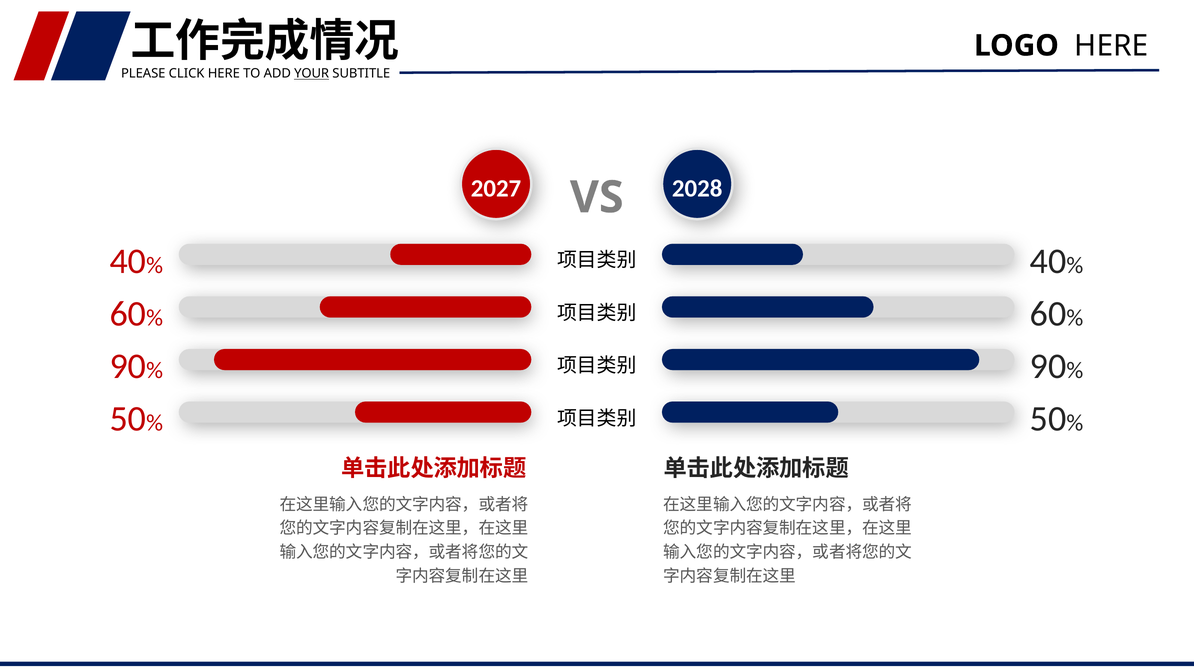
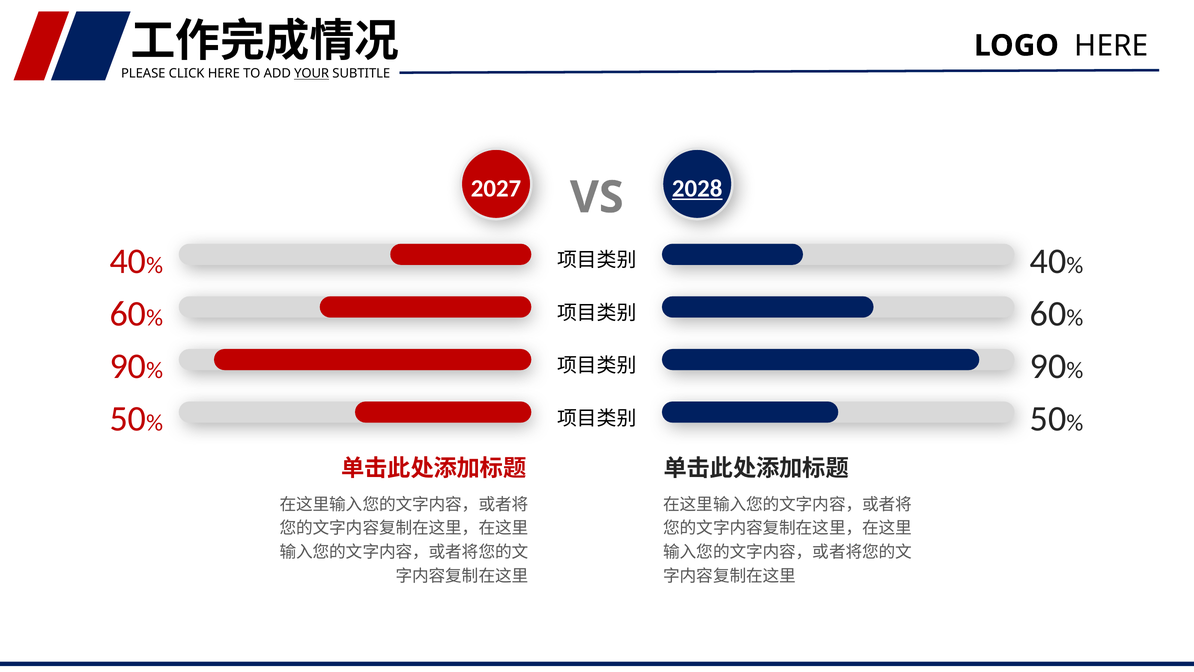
2028 underline: none -> present
